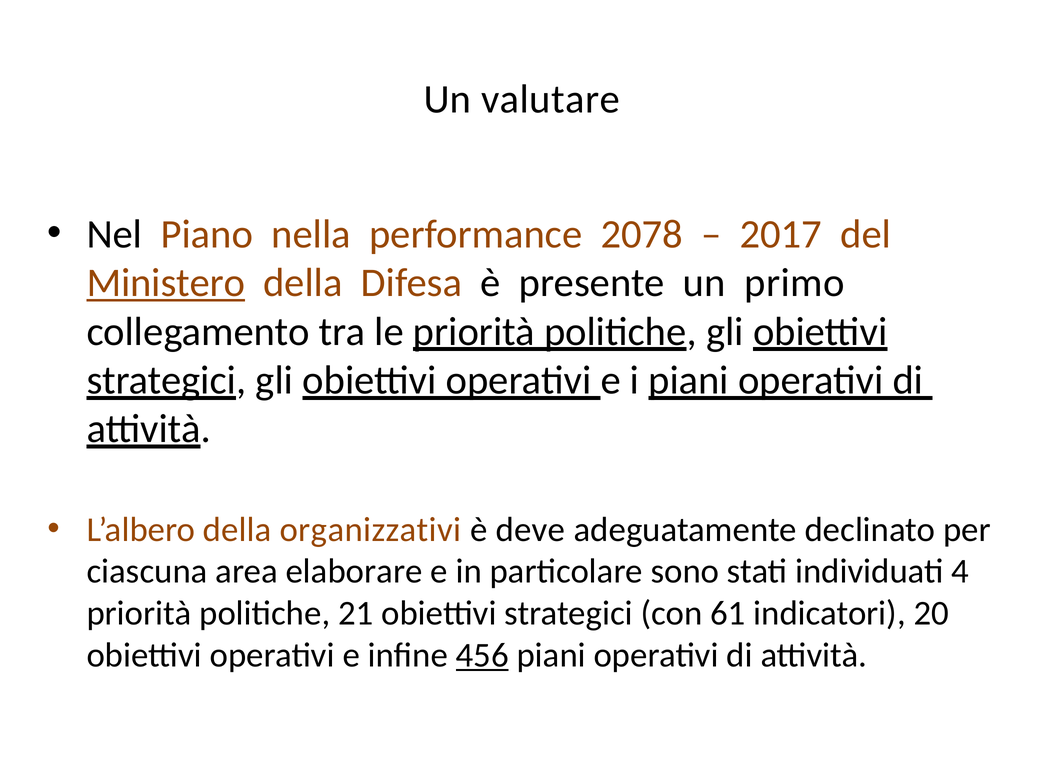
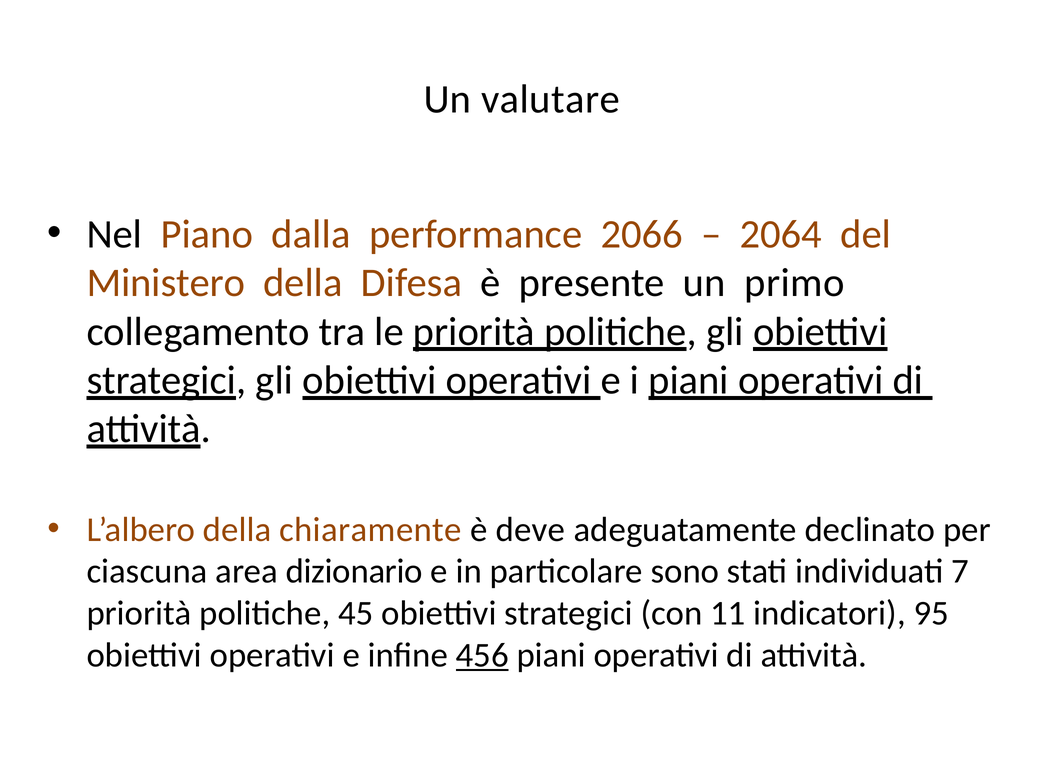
nella: nella -> dalla
2078: 2078 -> 2066
2017: 2017 -> 2064
Ministero underline: present -> none
organizzativi: organizzativi -> chiaramente
elaborare: elaborare -> dizionario
4: 4 -> 7
21: 21 -> 45
61: 61 -> 11
20: 20 -> 95
